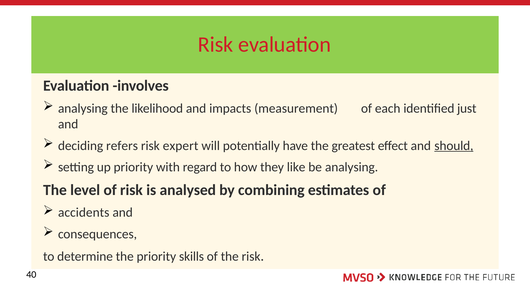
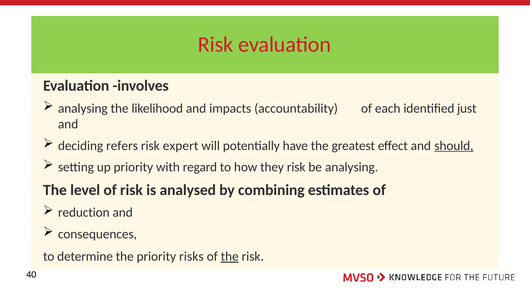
measurement: measurement -> accountability
they like: like -> risk
accidents: accidents -> reduction
skills: skills -> risks
the at (230, 257) underline: none -> present
